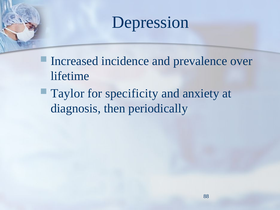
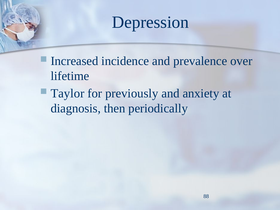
specificity: specificity -> previously
